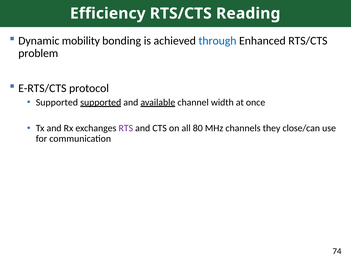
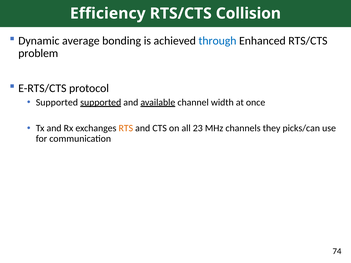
Reading: Reading -> Collision
mobility: mobility -> average
RTS colour: purple -> orange
80: 80 -> 23
close/can: close/can -> picks/can
